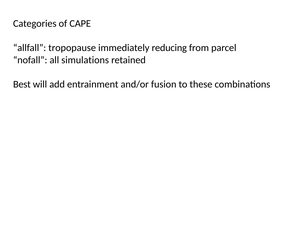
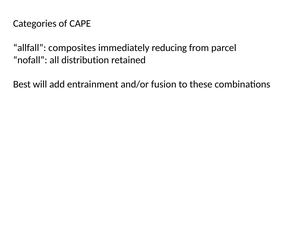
tropopause: tropopause -> composites
simulations: simulations -> distribution
